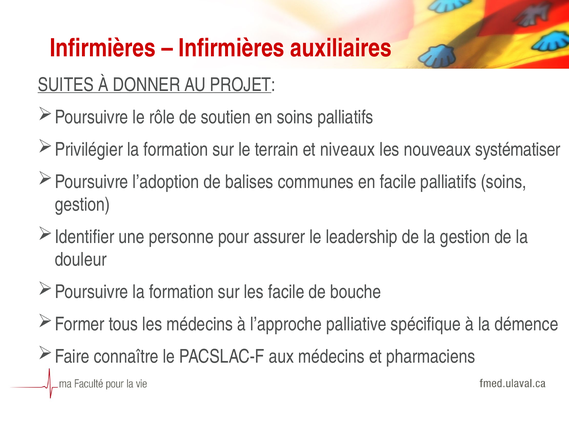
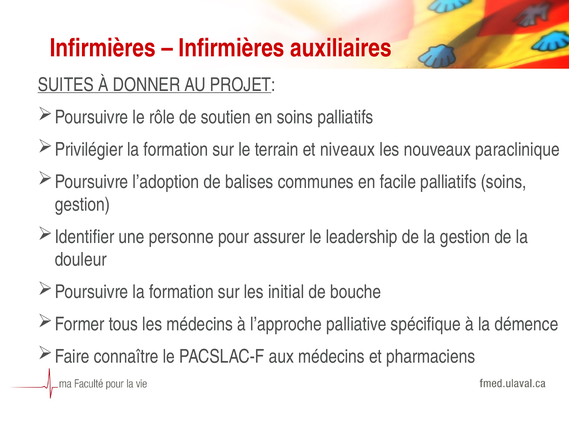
systématiser: systématiser -> paraclinique
les facile: facile -> initial
